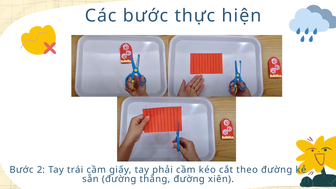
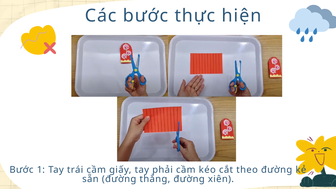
2: 2 -> 1
